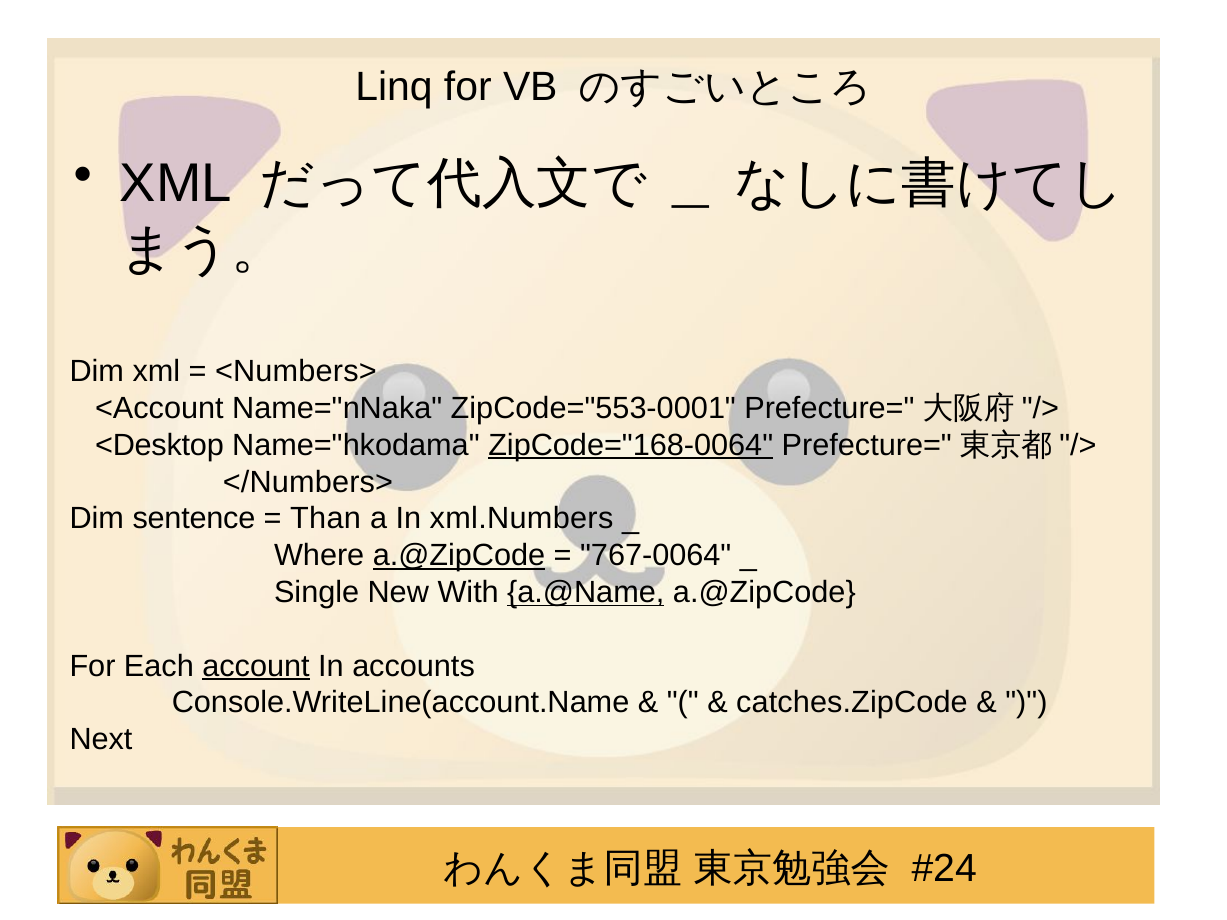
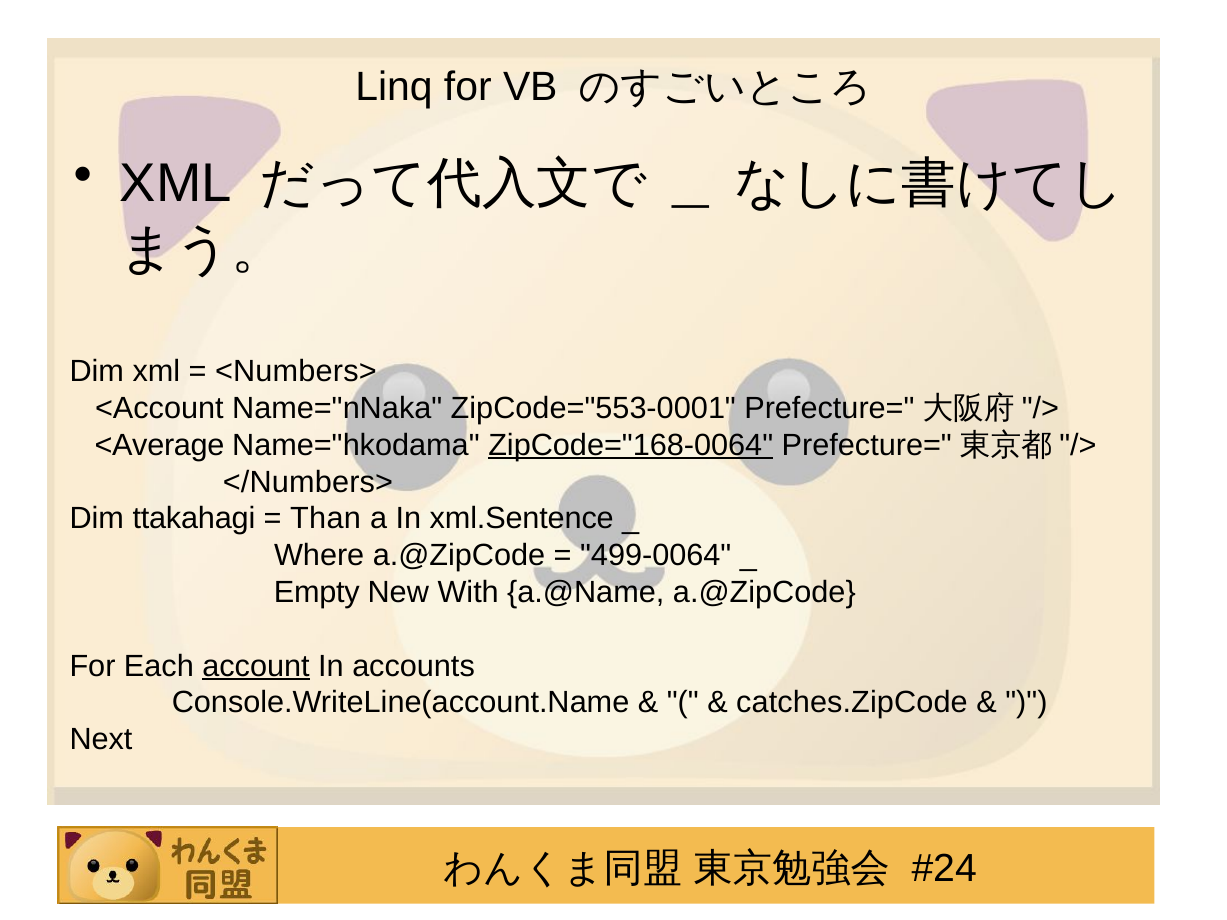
<Desktop: <Desktop -> <Average
sentence: sentence -> ttakahagi
xml.Numbers: xml.Numbers -> xml.Sentence
a.@ZipCode at (459, 556) underline: present -> none
767-0064: 767-0064 -> 499-0064
Single: Single -> Empty
a.@Name underline: present -> none
